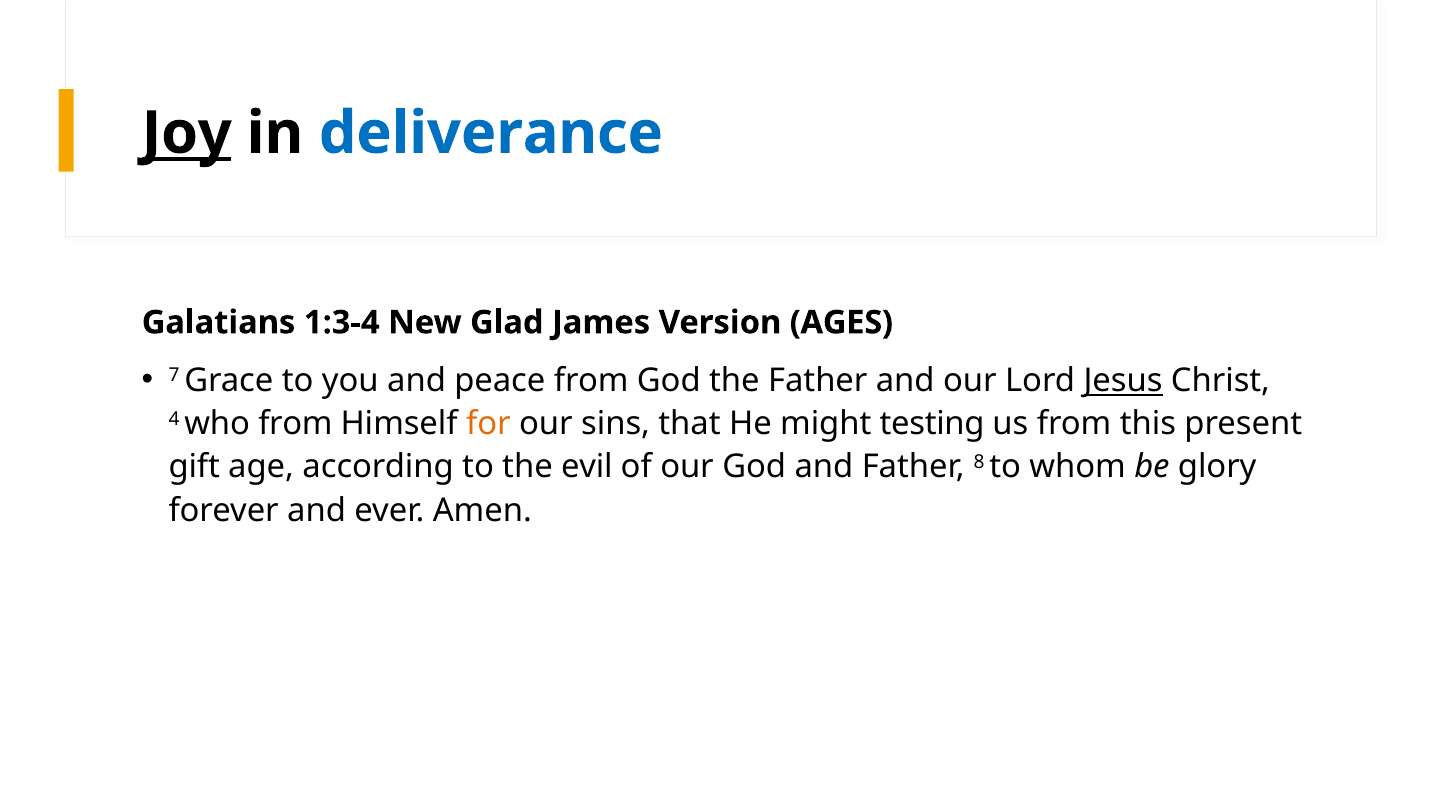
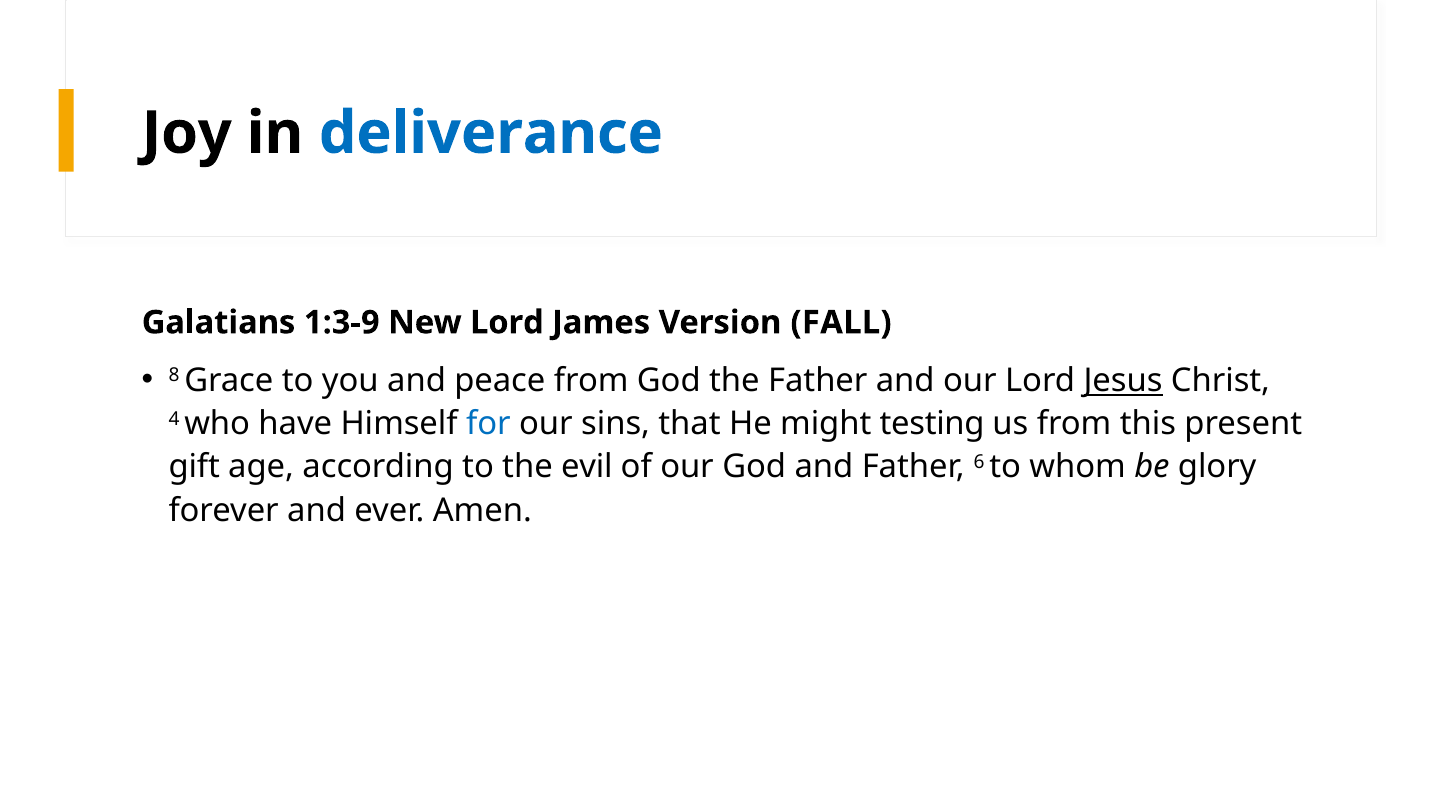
Joy underline: present -> none
1:3-4: 1:3-4 -> 1:3-9
New Glad: Glad -> Lord
AGES: AGES -> FALL
7: 7 -> 8
who from: from -> have
for colour: orange -> blue
8: 8 -> 6
